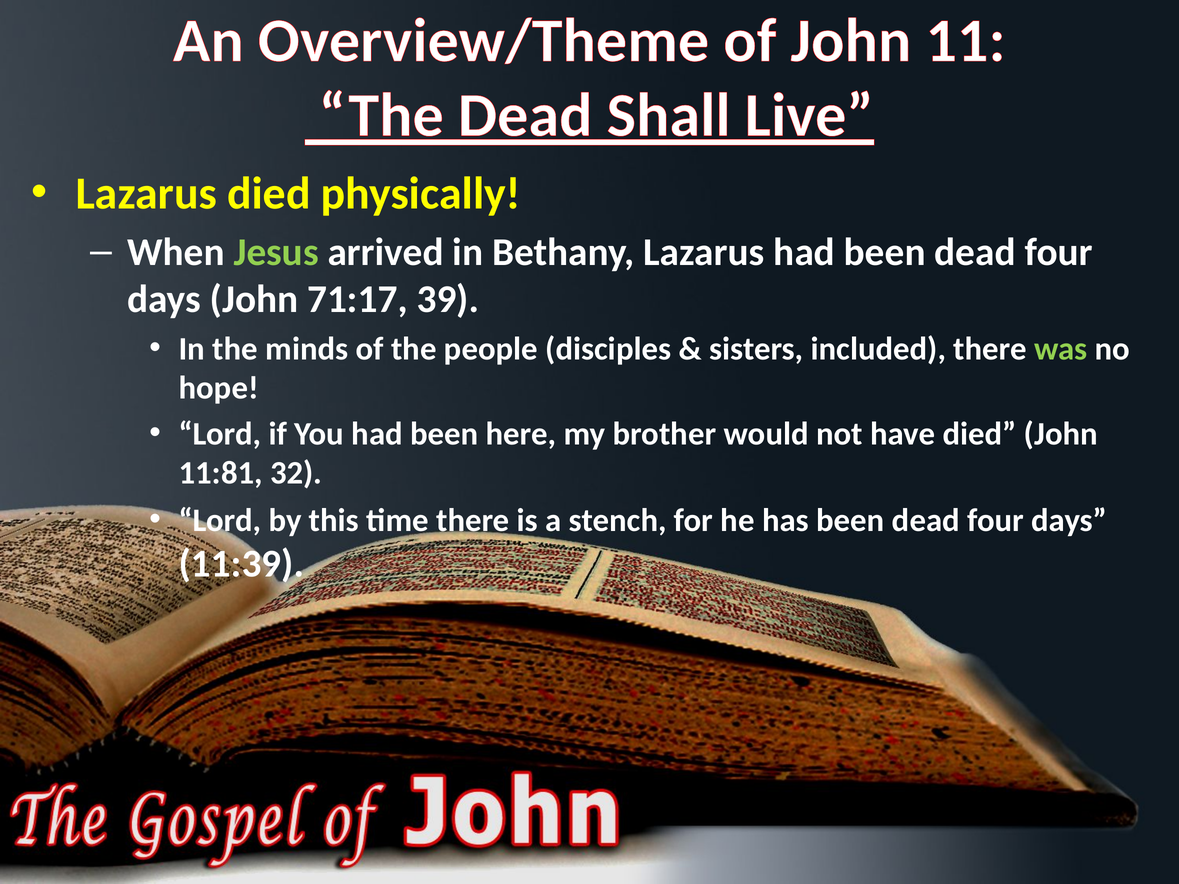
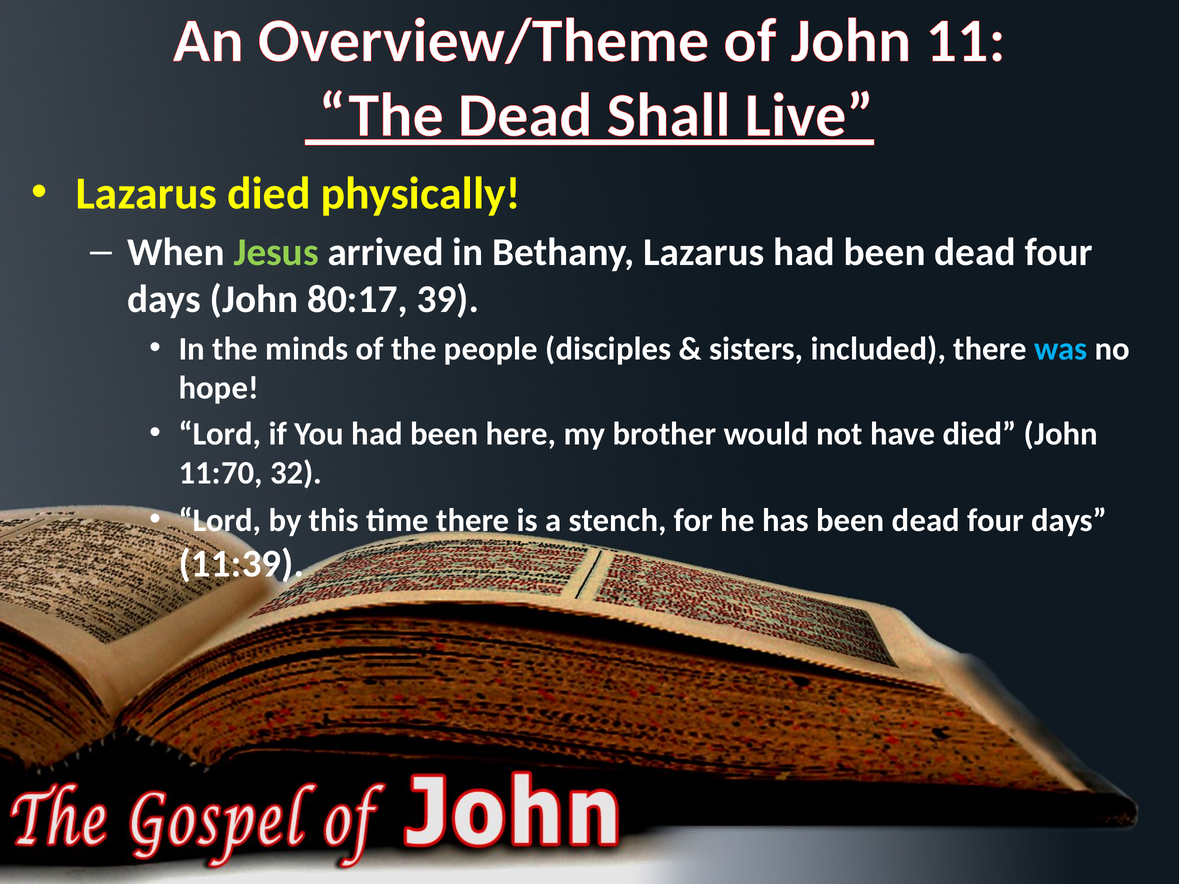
71:17: 71:17 -> 80:17
was colour: light green -> light blue
11:81: 11:81 -> 11:70
